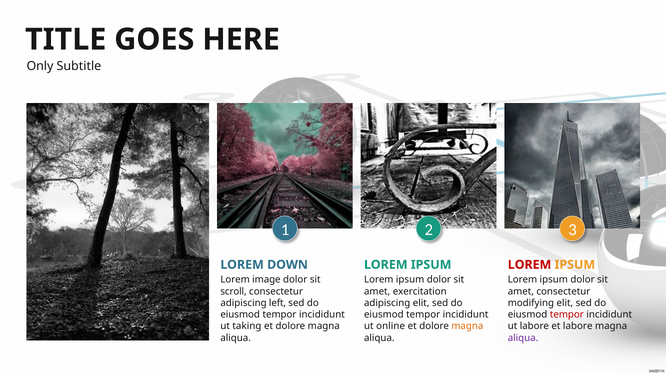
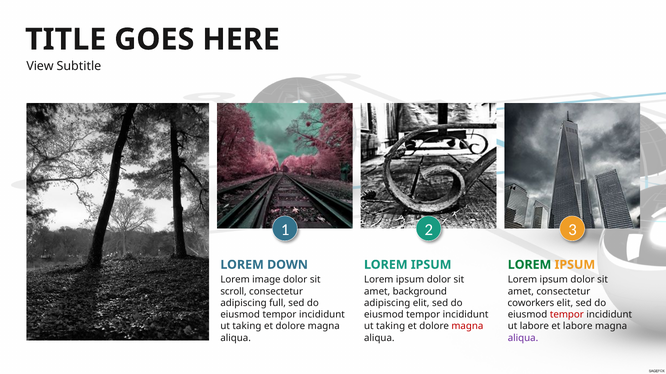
Only: Only -> View
LOREM at (530, 265) colour: red -> green
exercitation: exercitation -> background
left: left -> full
modifying: modifying -> coworkers
online at (391, 327): online -> taking
magna at (467, 327) colour: orange -> red
